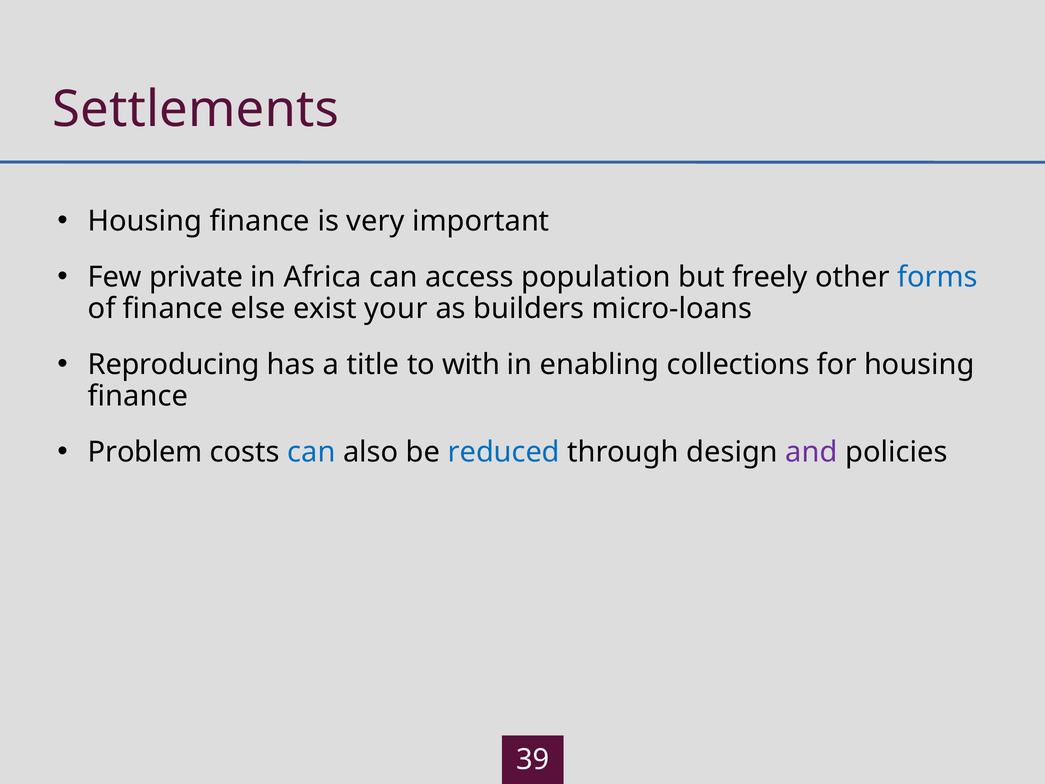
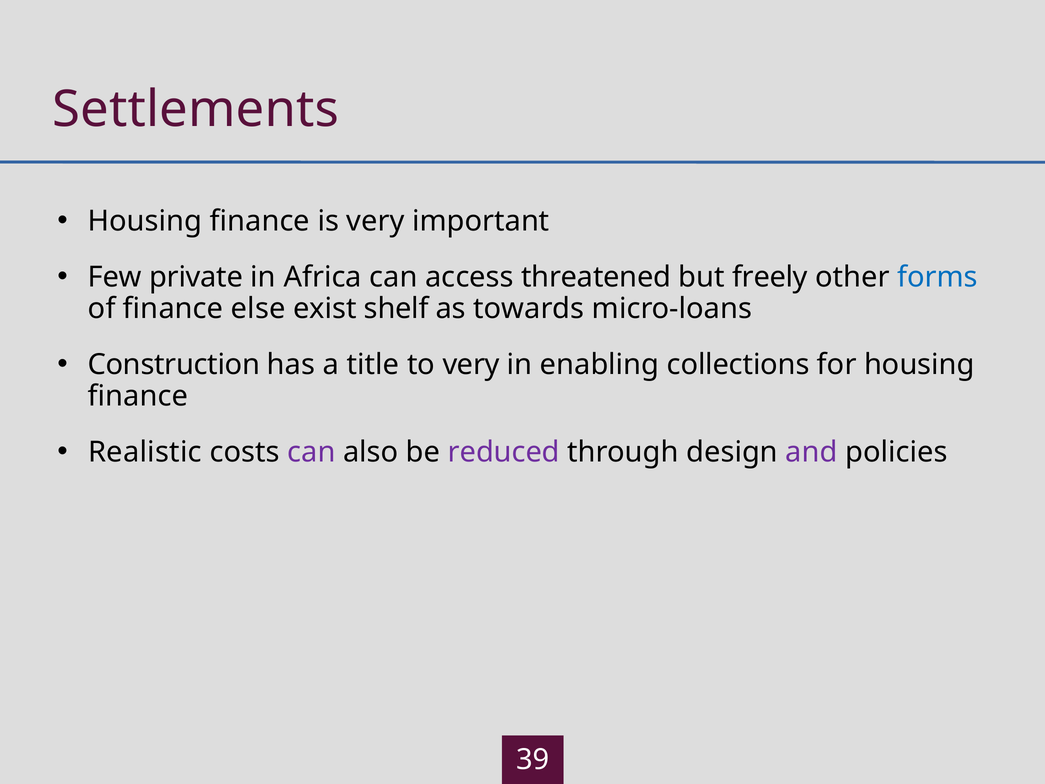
population: population -> threatened
your: your -> shelf
builders: builders -> towards
Reproducing: Reproducing -> Construction
to with: with -> very
Problem: Problem -> Realistic
can at (311, 452) colour: blue -> purple
reduced colour: blue -> purple
